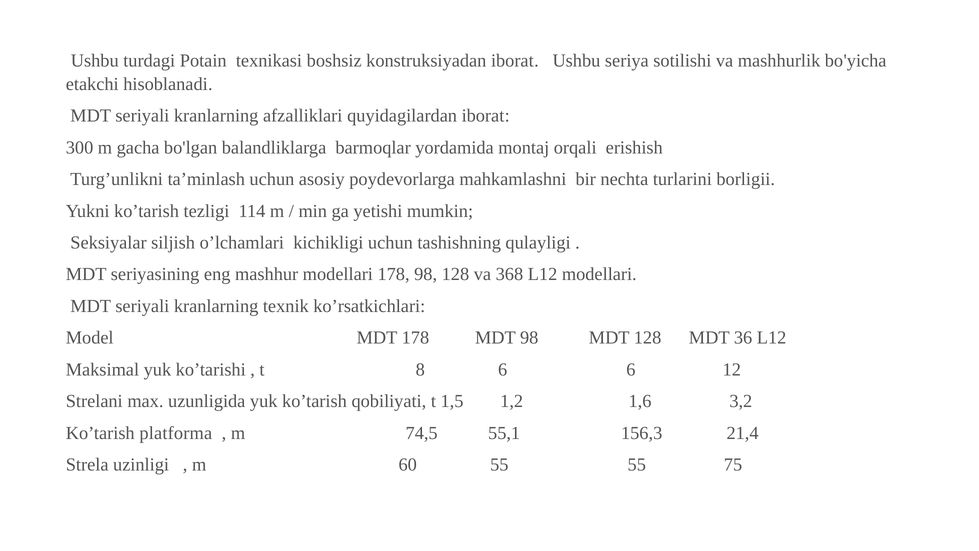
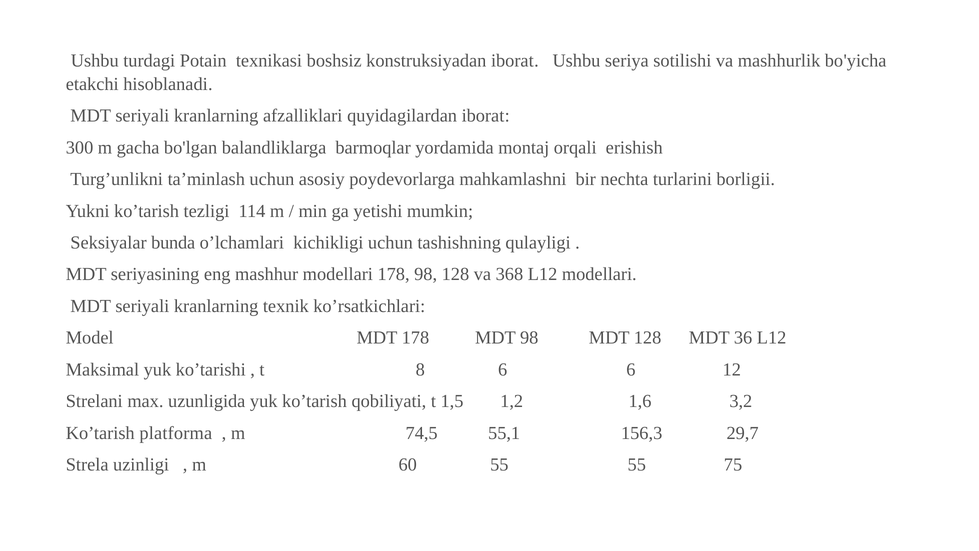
siljish: siljish -> bunda
21,4: 21,4 -> 29,7
